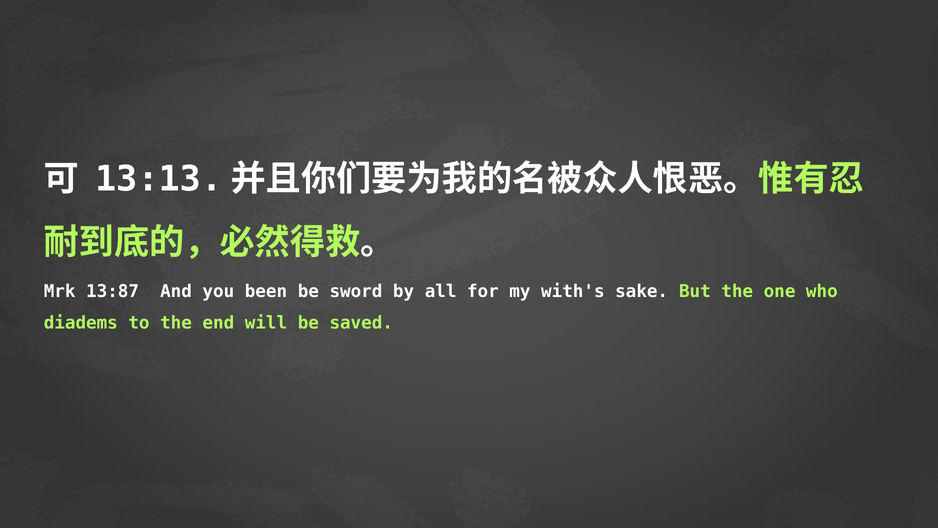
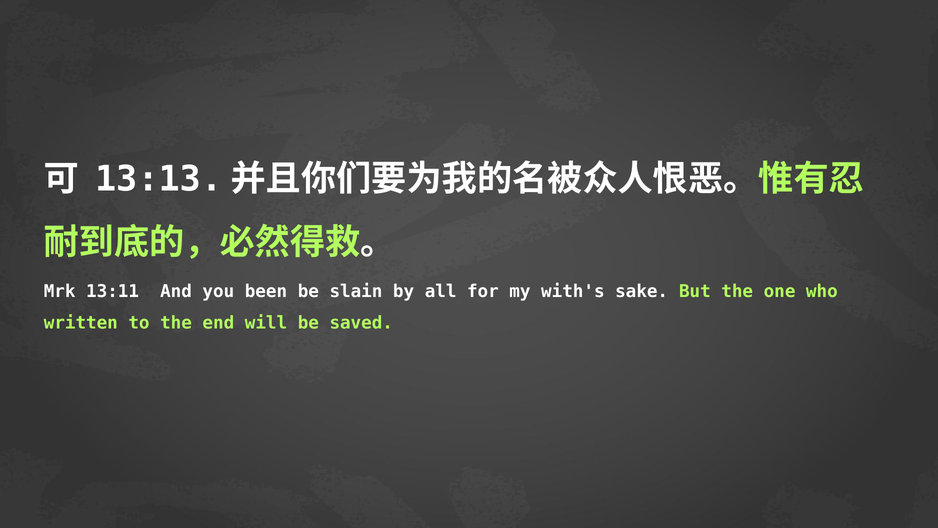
13:87: 13:87 -> 13:11
sword: sword -> slain
diadems: diadems -> written
